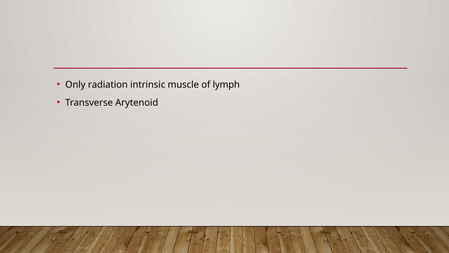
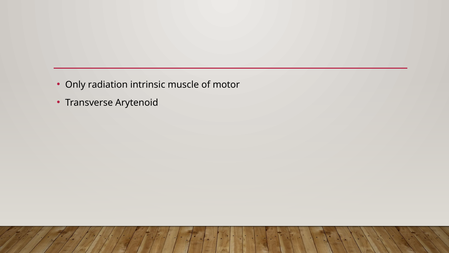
lymph: lymph -> motor
